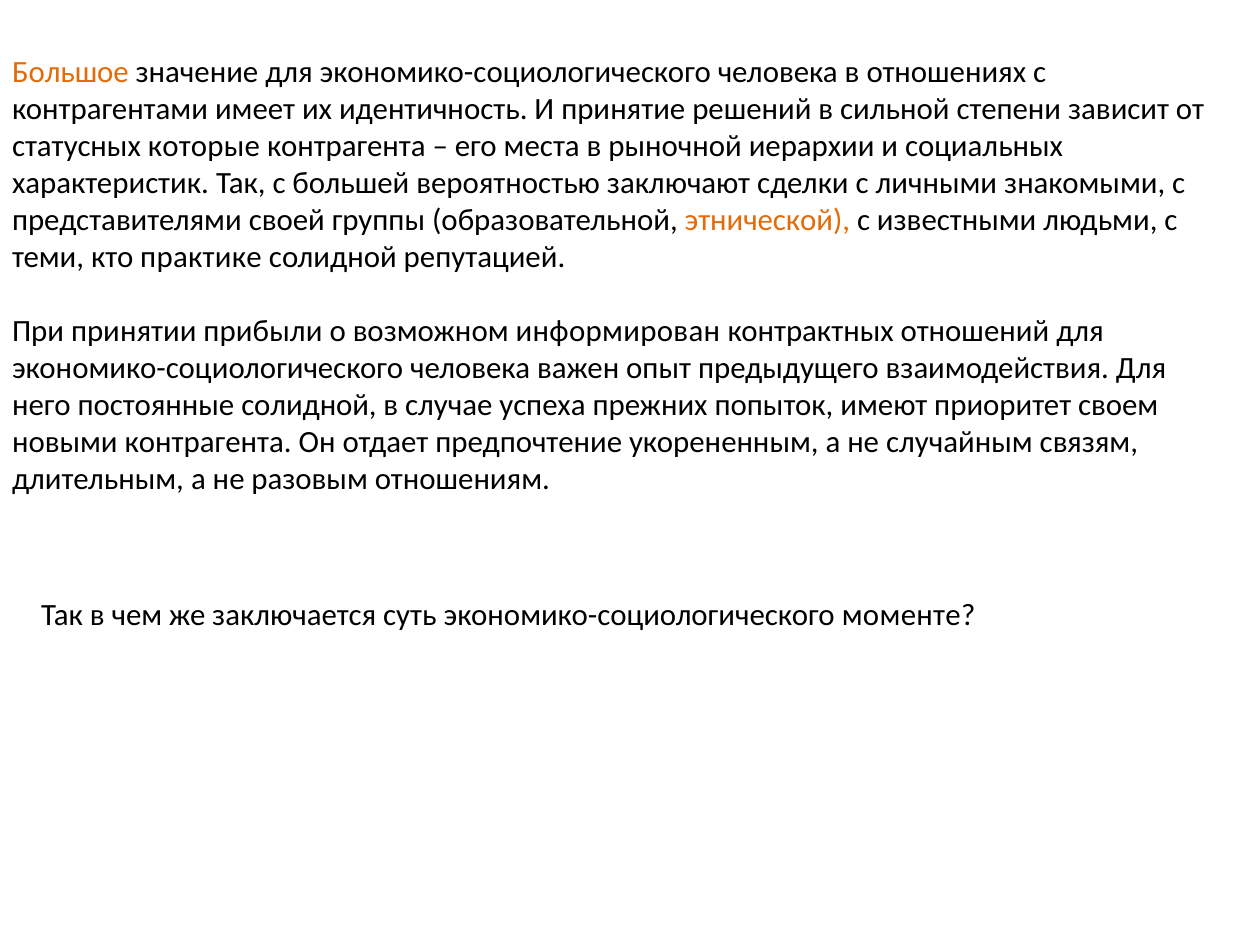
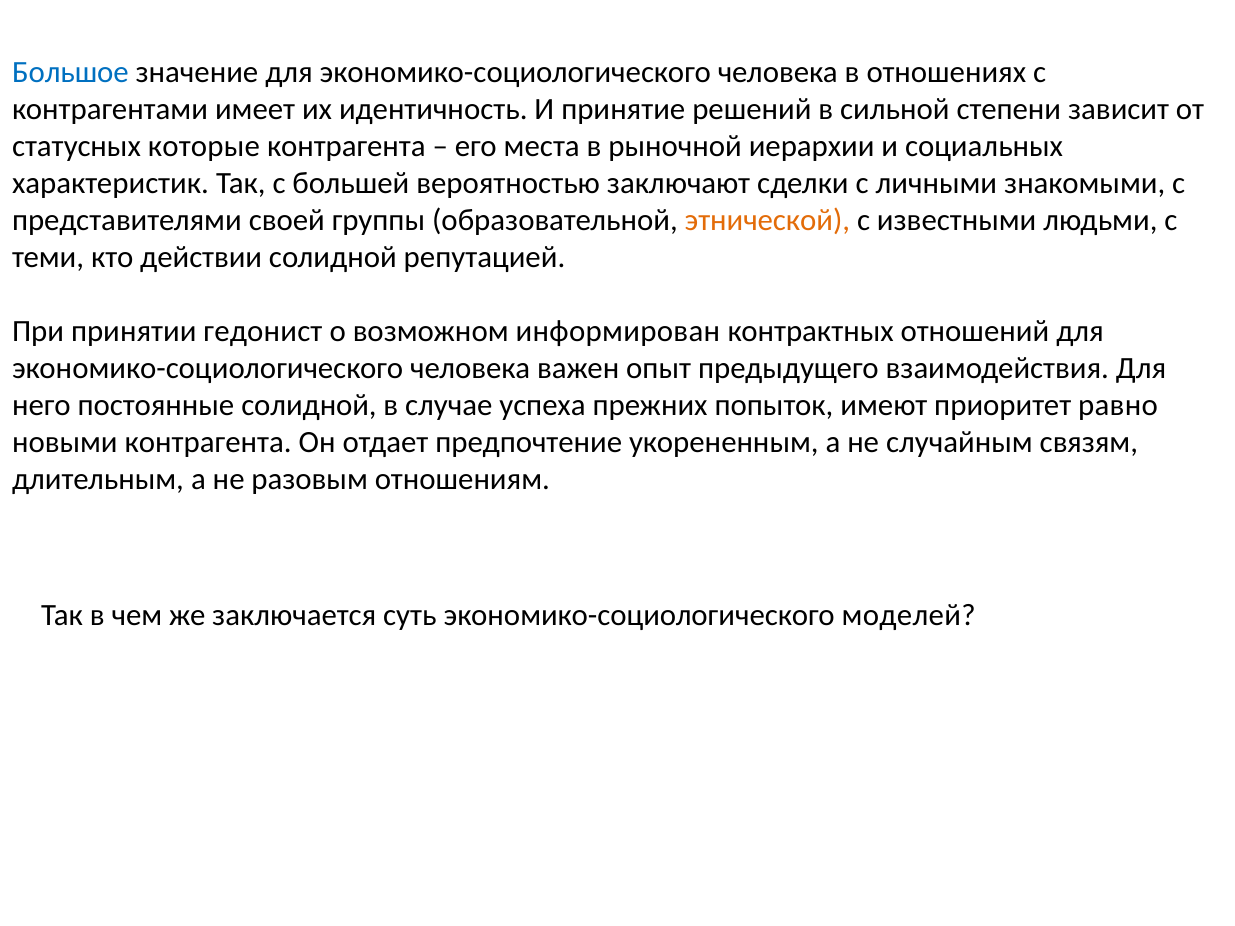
Большое colour: orange -> blue
практике: практике -> действии
прибыли: прибыли -> гедонист
своем: своем -> равно
моменте: моменте -> моделей
